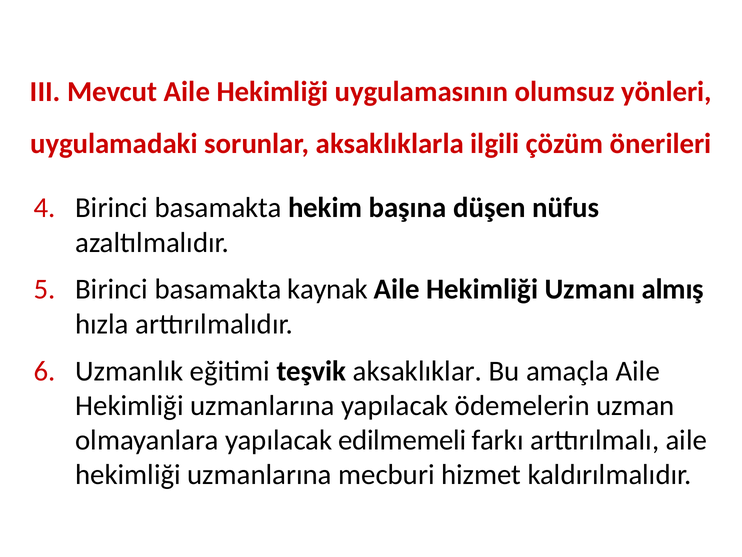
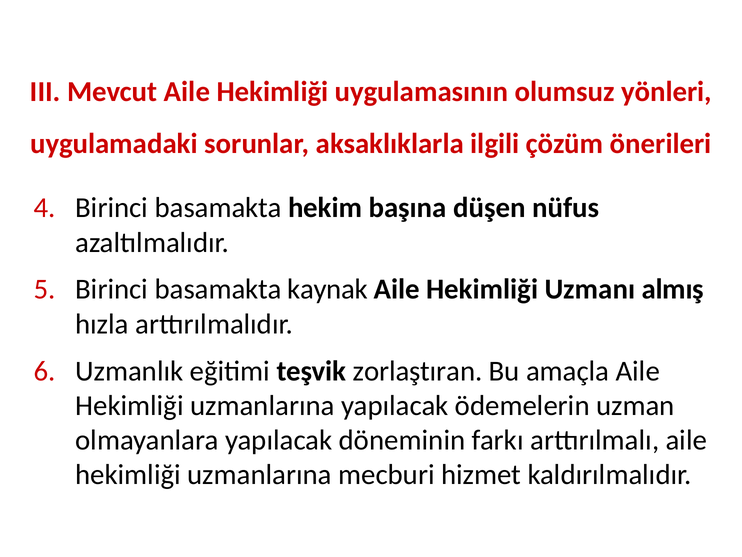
aksaklıklar: aksaklıklar -> zorlaştıran
edilmemeli: edilmemeli -> döneminin
